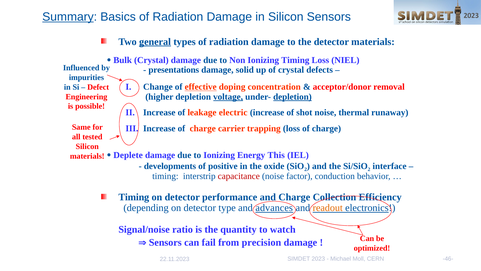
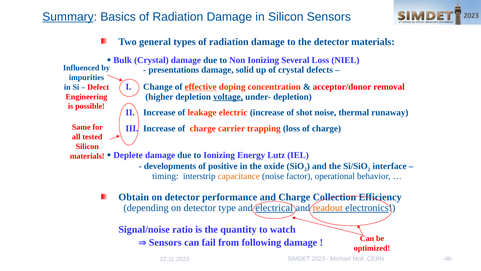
general underline: present -> none
Ionizing Timing: Timing -> Several
depletion at (292, 97) underline: present -> none
This: This -> Lutz
capacitance colour: red -> orange
conduction: conduction -> operational
Timing at (134, 197): Timing -> Obtain
advances: advances -> electrical
precision: precision -> following
